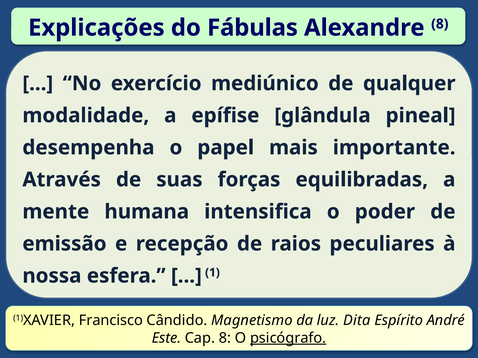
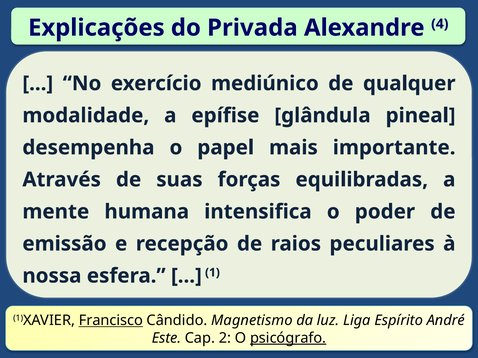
Fábulas: Fábulas -> Privada
Alexandre 8: 8 -> 4
Francisco underline: none -> present
Dita: Dita -> Liga
Cap 8: 8 -> 2
